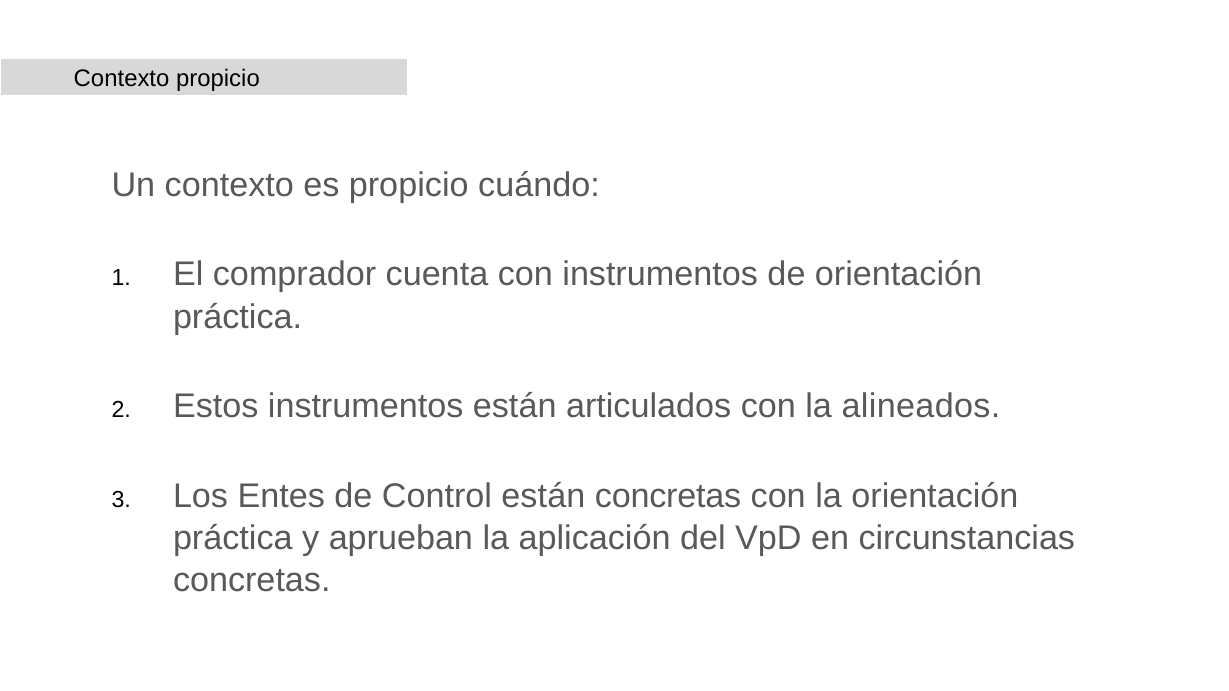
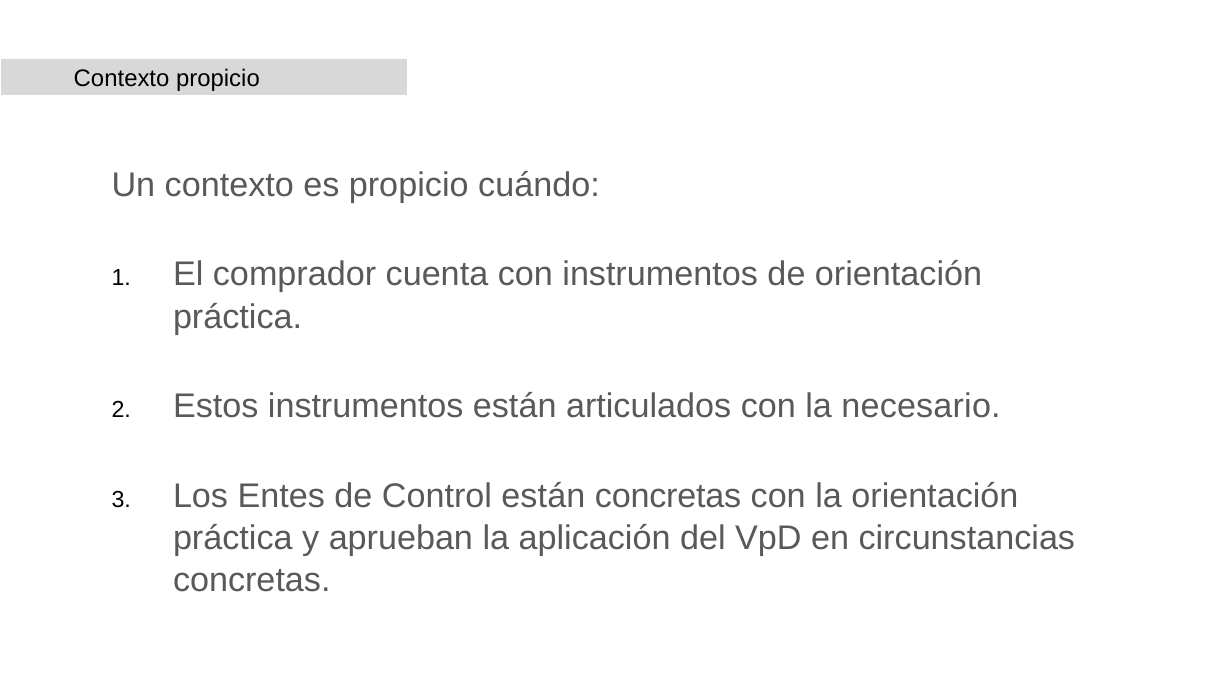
alineados: alineados -> necesario
